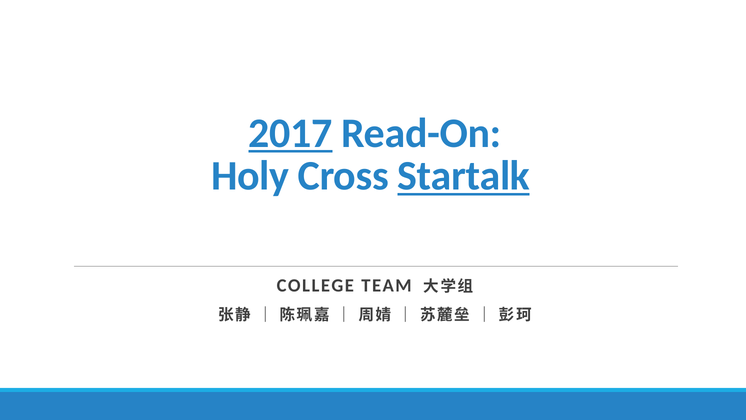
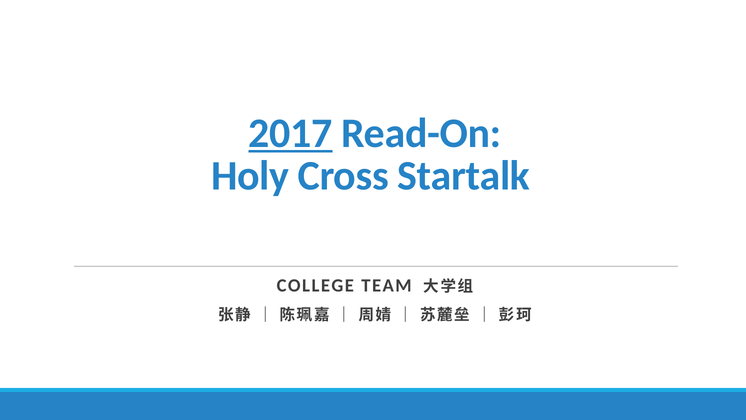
Startalk underline: present -> none
